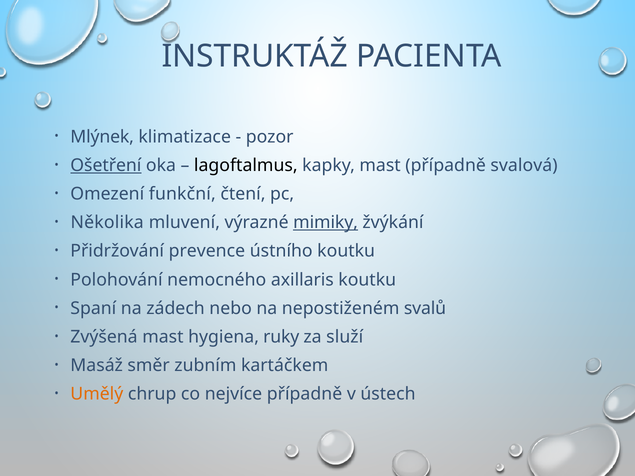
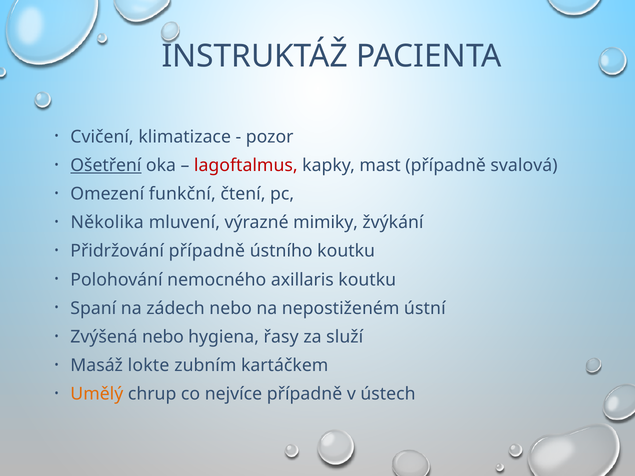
Mlýnek: Mlýnek -> Cvičení
lagoftalmus colour: black -> red
mimiky underline: present -> none
Přidržování prevence: prevence -> případně
svalů: svalů -> ústní
Zvýšená mast: mast -> nebo
ruky: ruky -> řasy
směr: směr -> lokte
